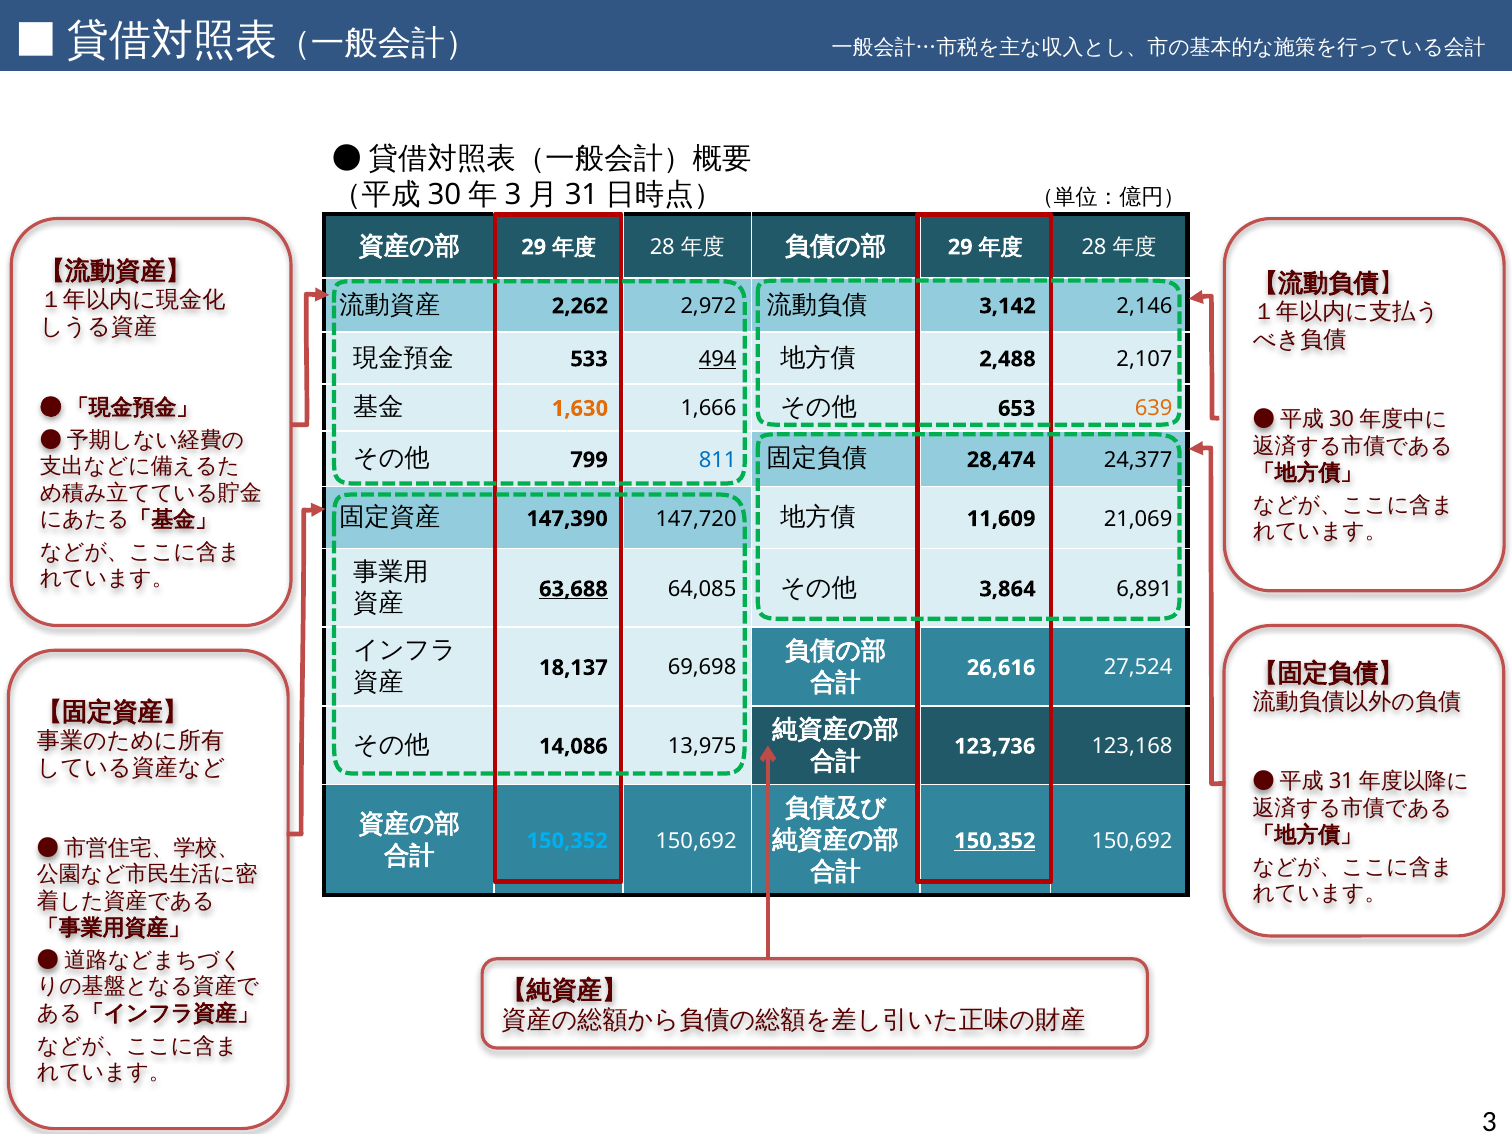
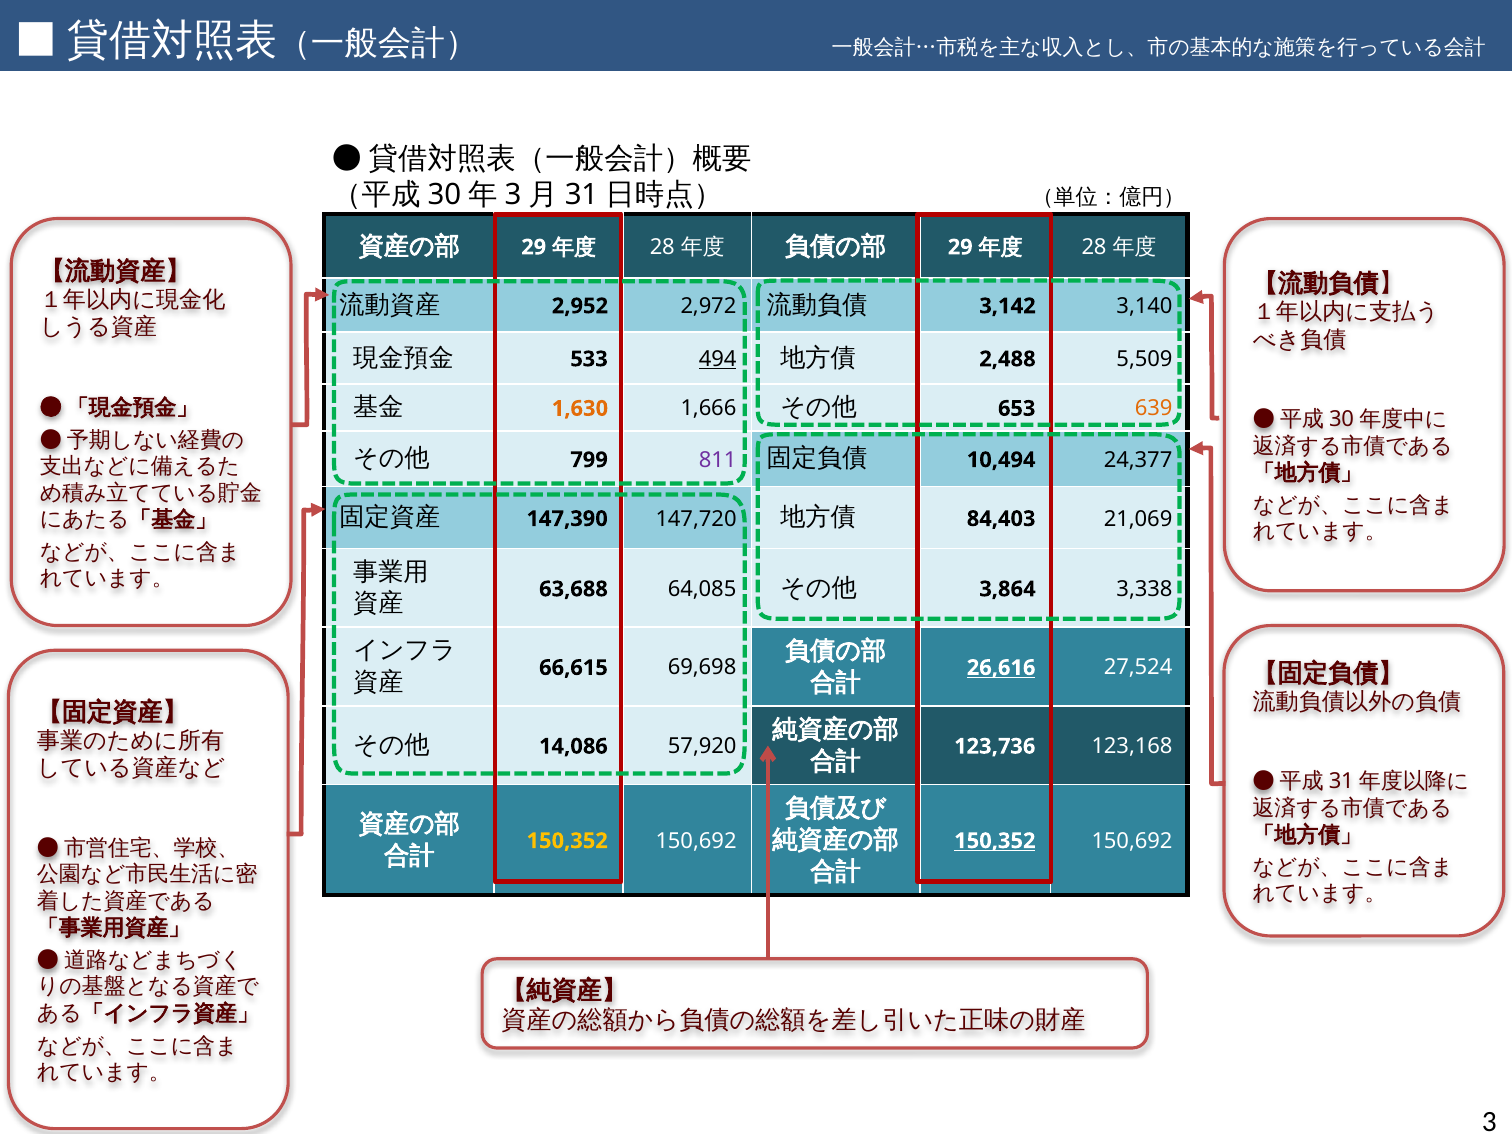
2,262: 2,262 -> 2,952
2,146: 2,146 -> 3,140
2,107: 2,107 -> 5,509
811 colour: blue -> purple
28,474: 28,474 -> 10,494
11,609: 11,609 -> 84,403
63,688 underline: present -> none
6,891: 6,891 -> 3,338
18,137: 18,137 -> 66,615
26,616 underline: none -> present
13,975: 13,975 -> 57,920
150,352 at (567, 841) colour: light blue -> yellow
